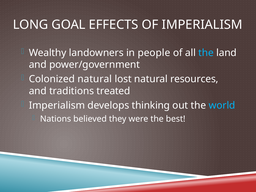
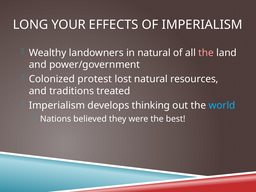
GOAL: GOAL -> YOUR
in people: people -> natural
the at (206, 53) colour: light blue -> pink
Colonized natural: natural -> protest
